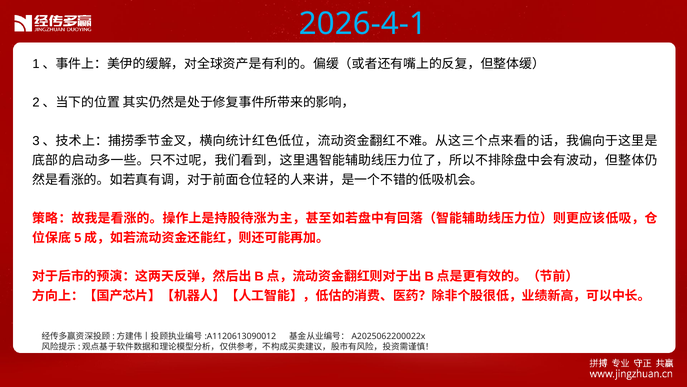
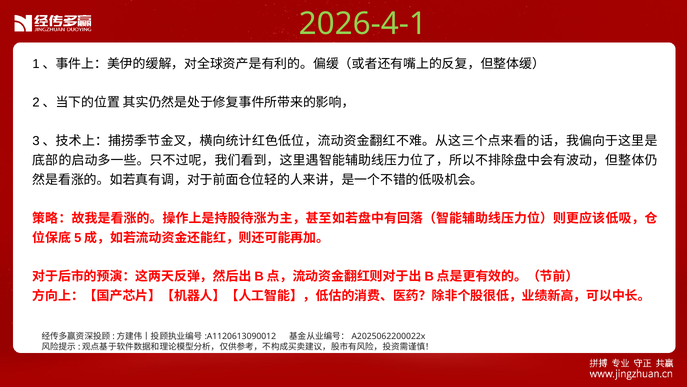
2026-4-1 colour: light blue -> light green
